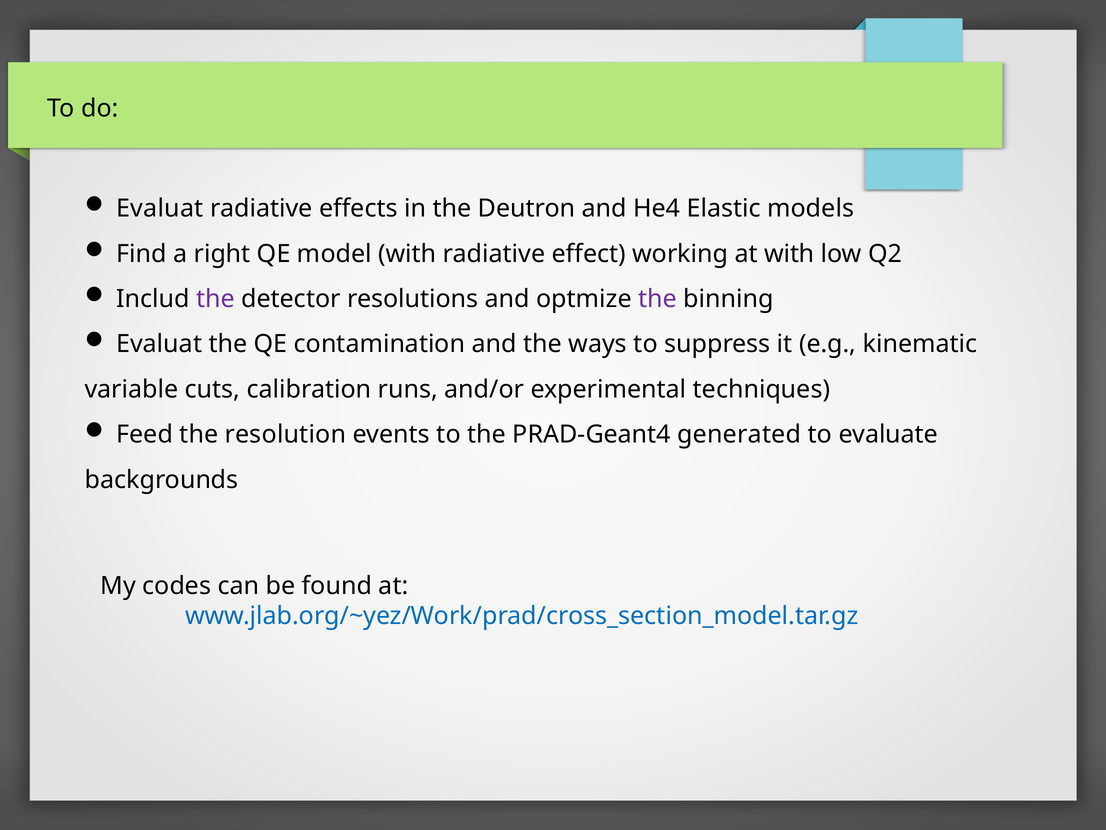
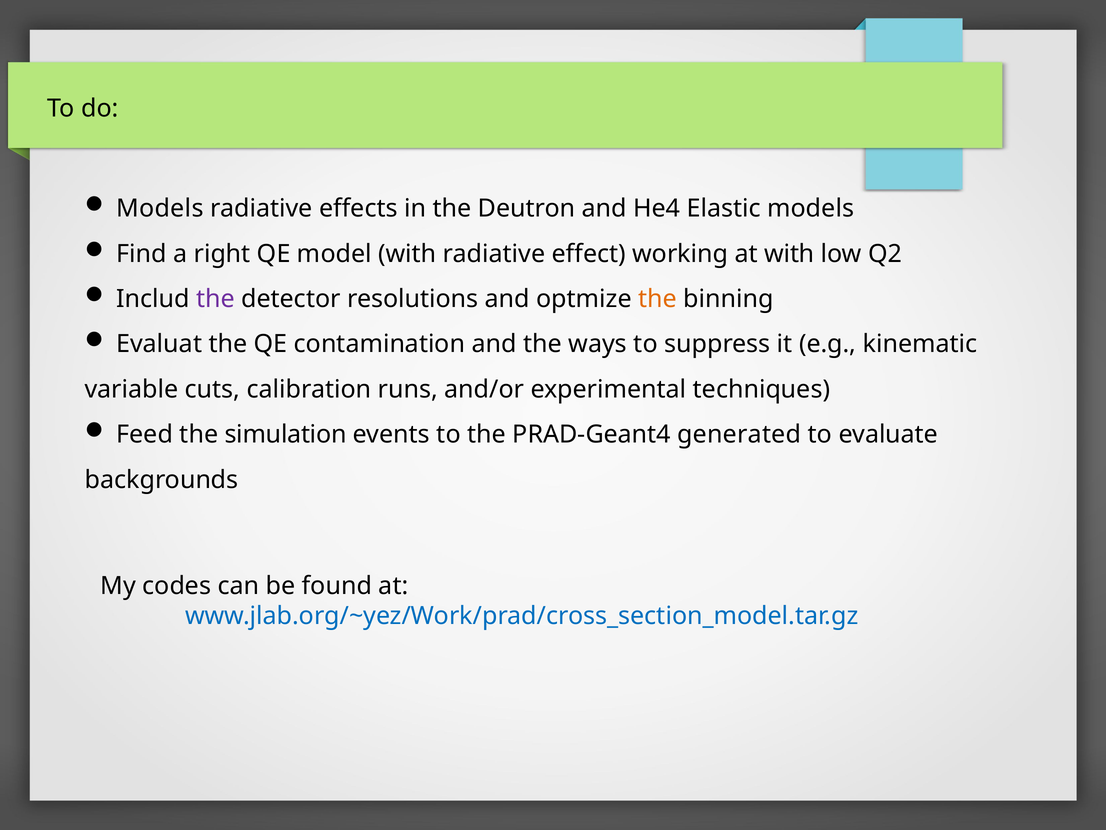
Evaluat at (160, 209): Evaluat -> Models
the at (658, 299) colour: purple -> orange
resolution: resolution -> simulation
